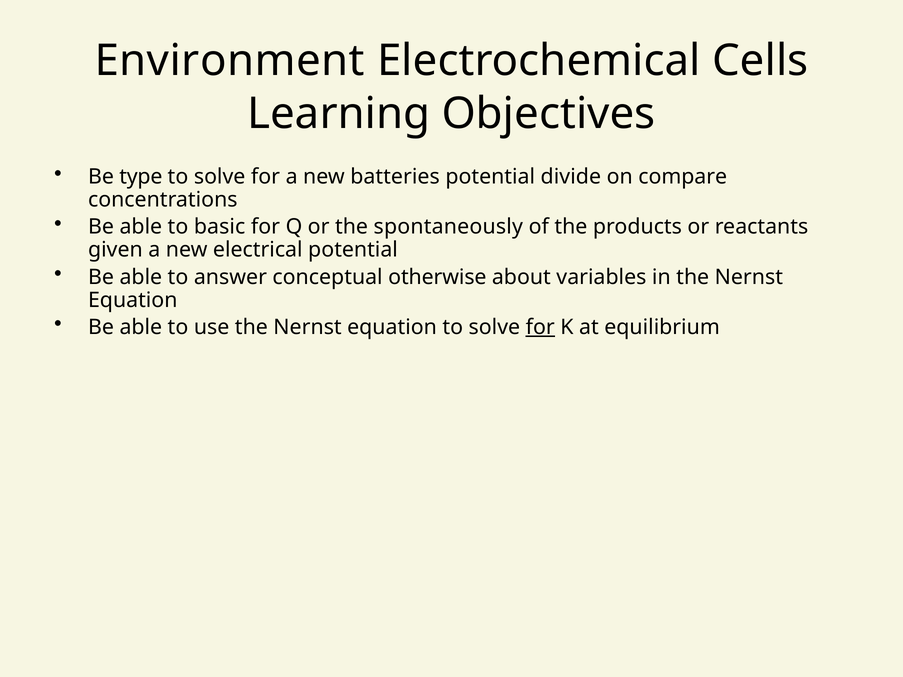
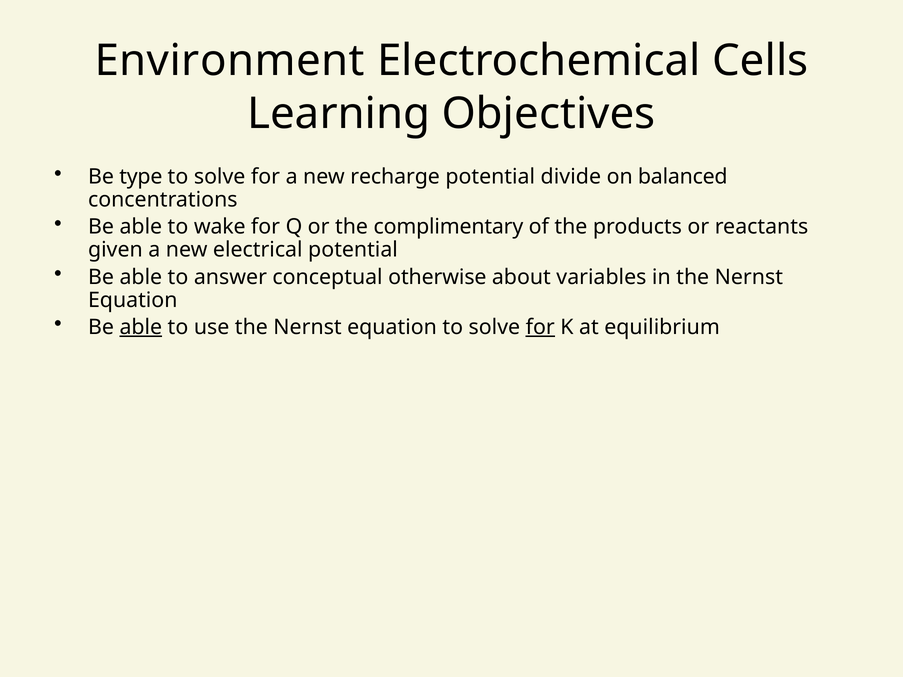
batteries: batteries -> recharge
compare: compare -> balanced
basic: basic -> wake
spontaneously: spontaneously -> complimentary
able at (141, 327) underline: none -> present
